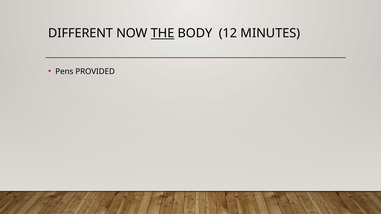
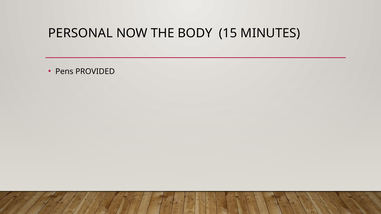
DIFFERENT: DIFFERENT -> PERSONAL
THE underline: present -> none
12: 12 -> 15
